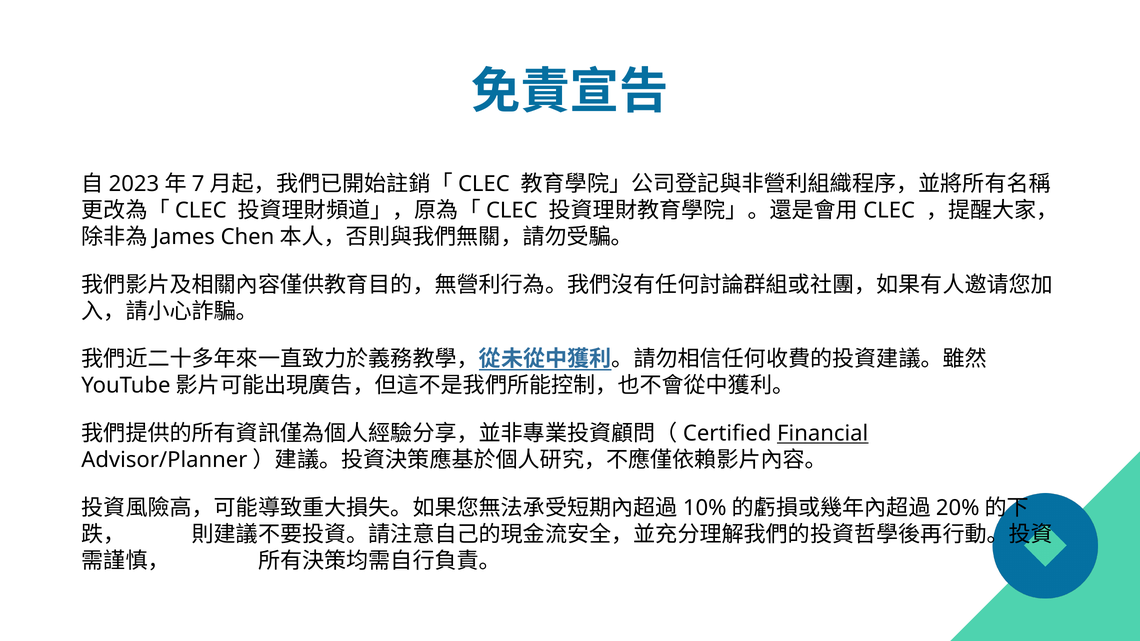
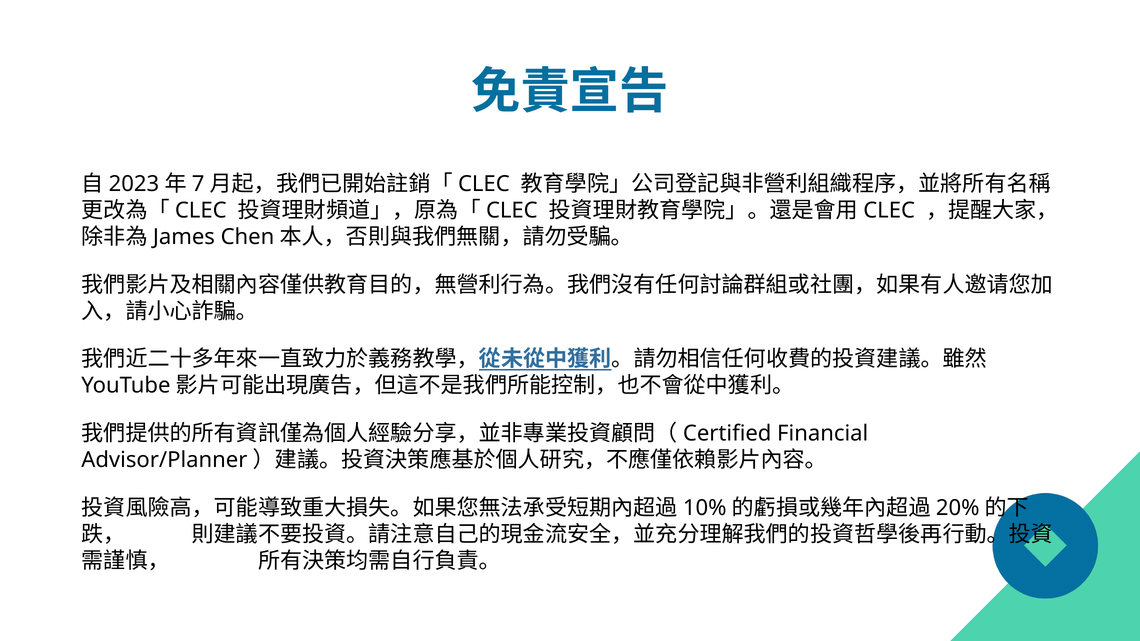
Financial underline: present -> none
